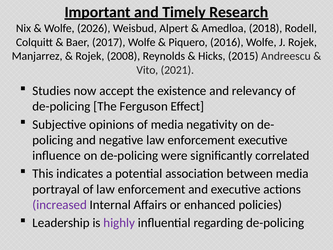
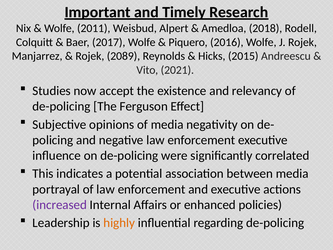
2026: 2026 -> 2011
2008: 2008 -> 2089
highly colour: purple -> orange
